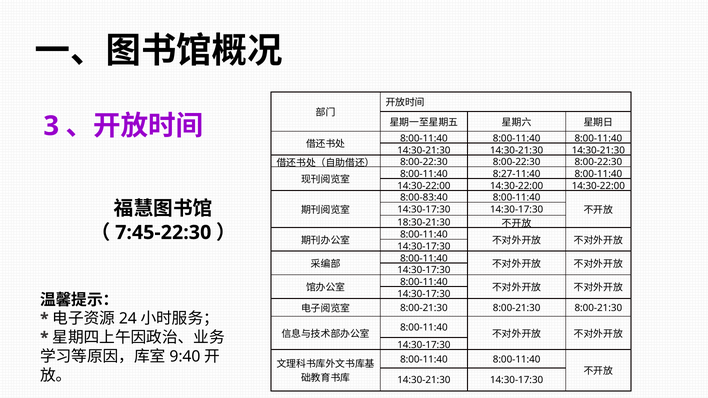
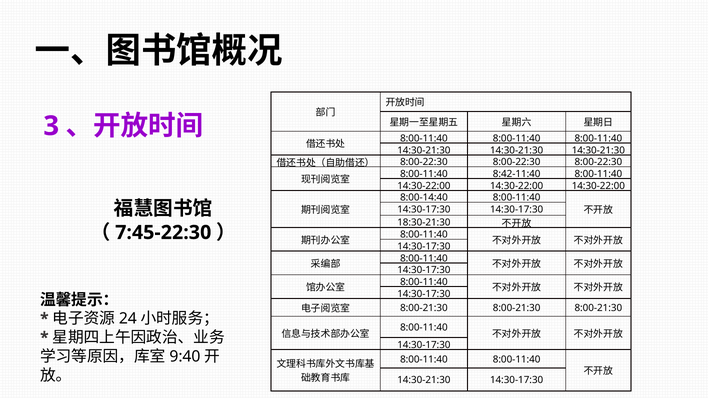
8:27-11:40: 8:27-11:40 -> 8:42-11:40
8:00-83:40: 8:00-83:40 -> 8:00-14:40
